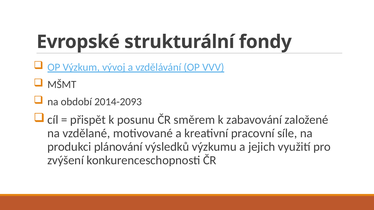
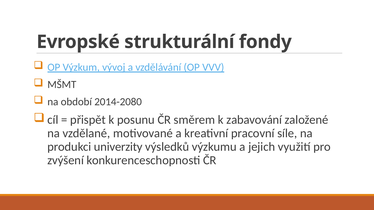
2014-2093: 2014-2093 -> 2014-2080
plánování: plánování -> univerzity
